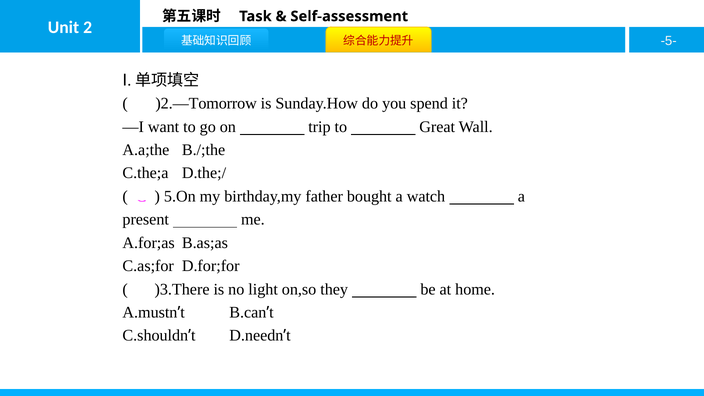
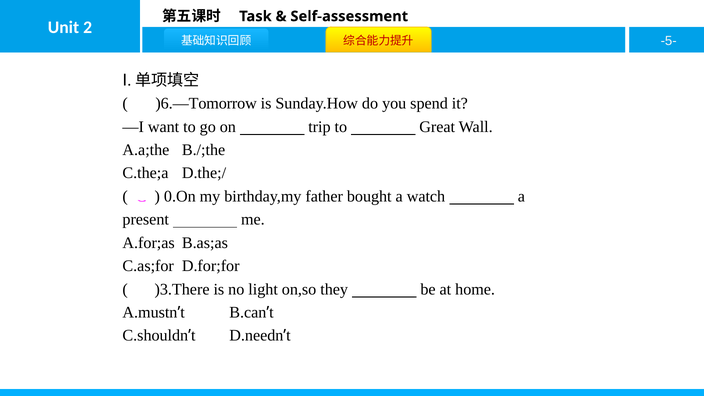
)2.—Tomorrow: )2.—Tomorrow -> )6.—Tomorrow
5.On: 5.On -> 0.On
